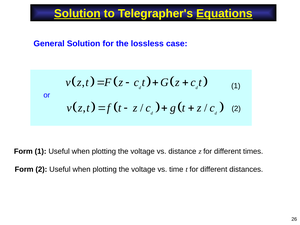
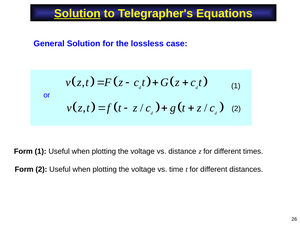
Equations underline: present -> none
